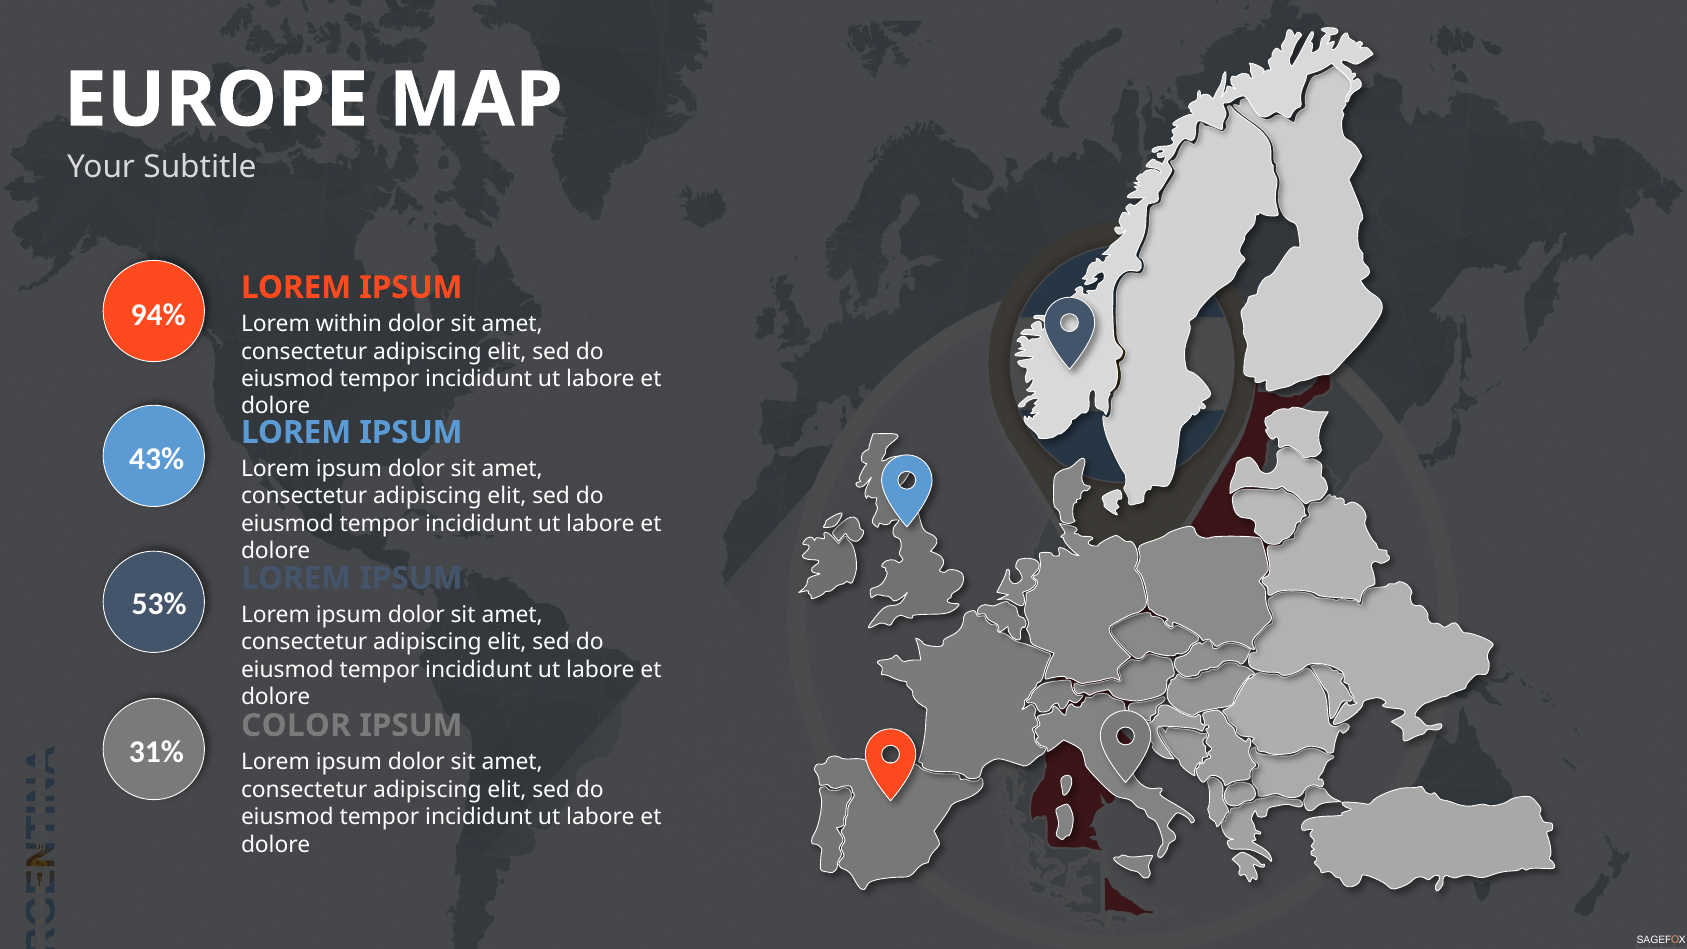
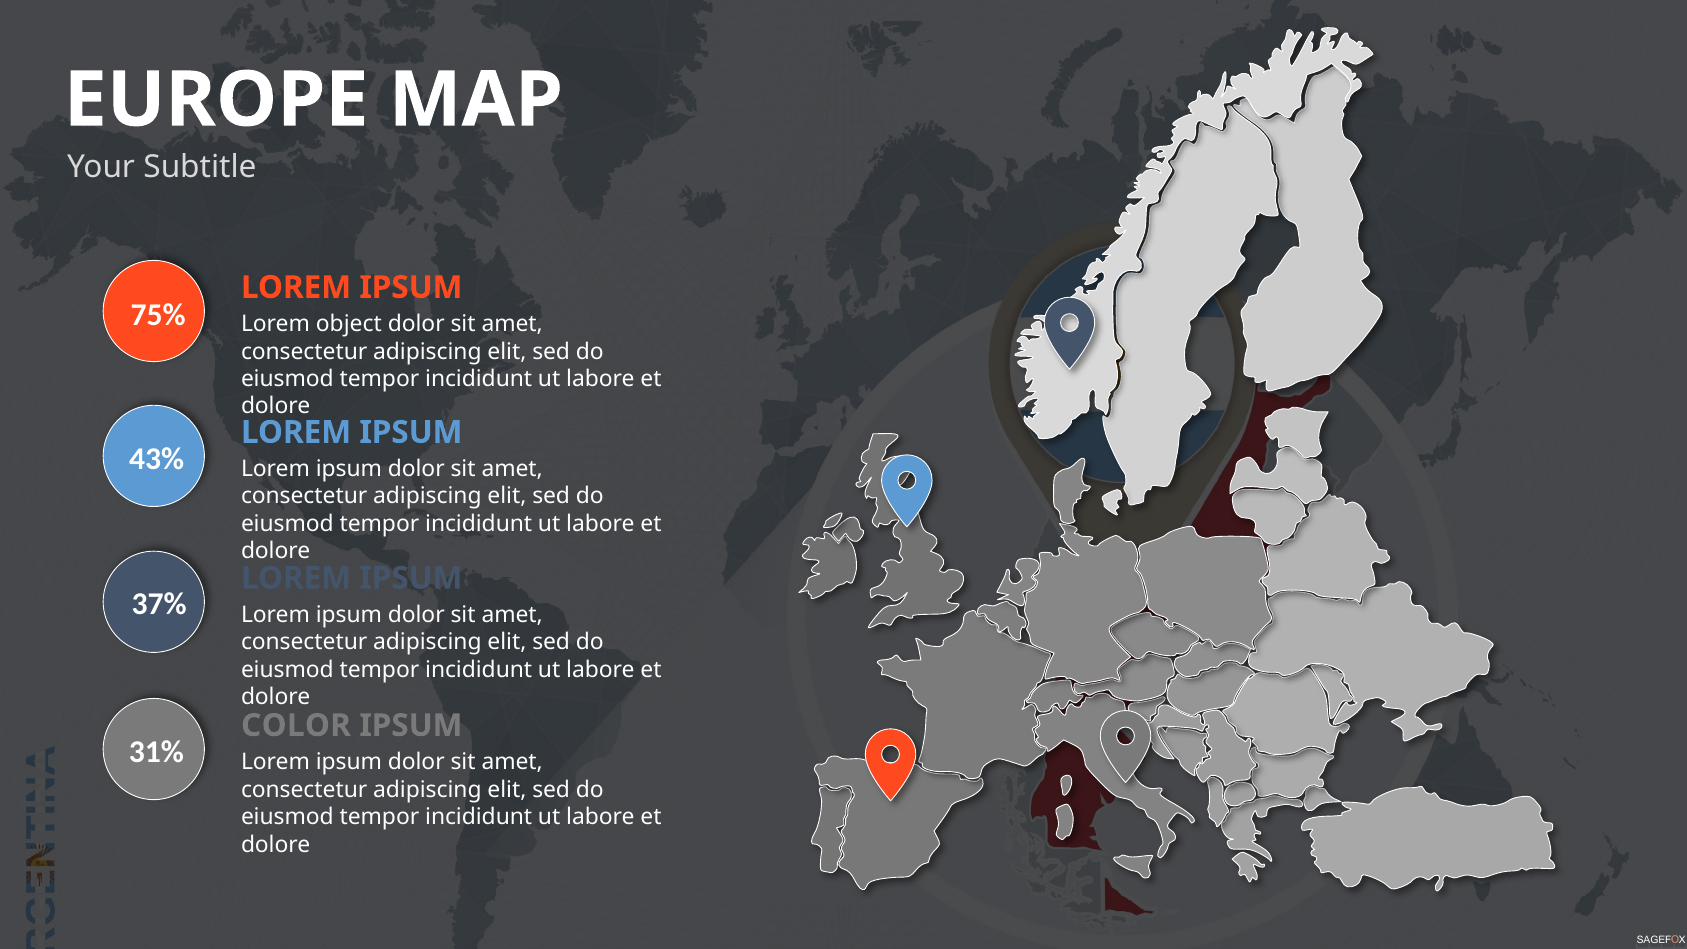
94%: 94% -> 75%
within: within -> object
53%: 53% -> 37%
